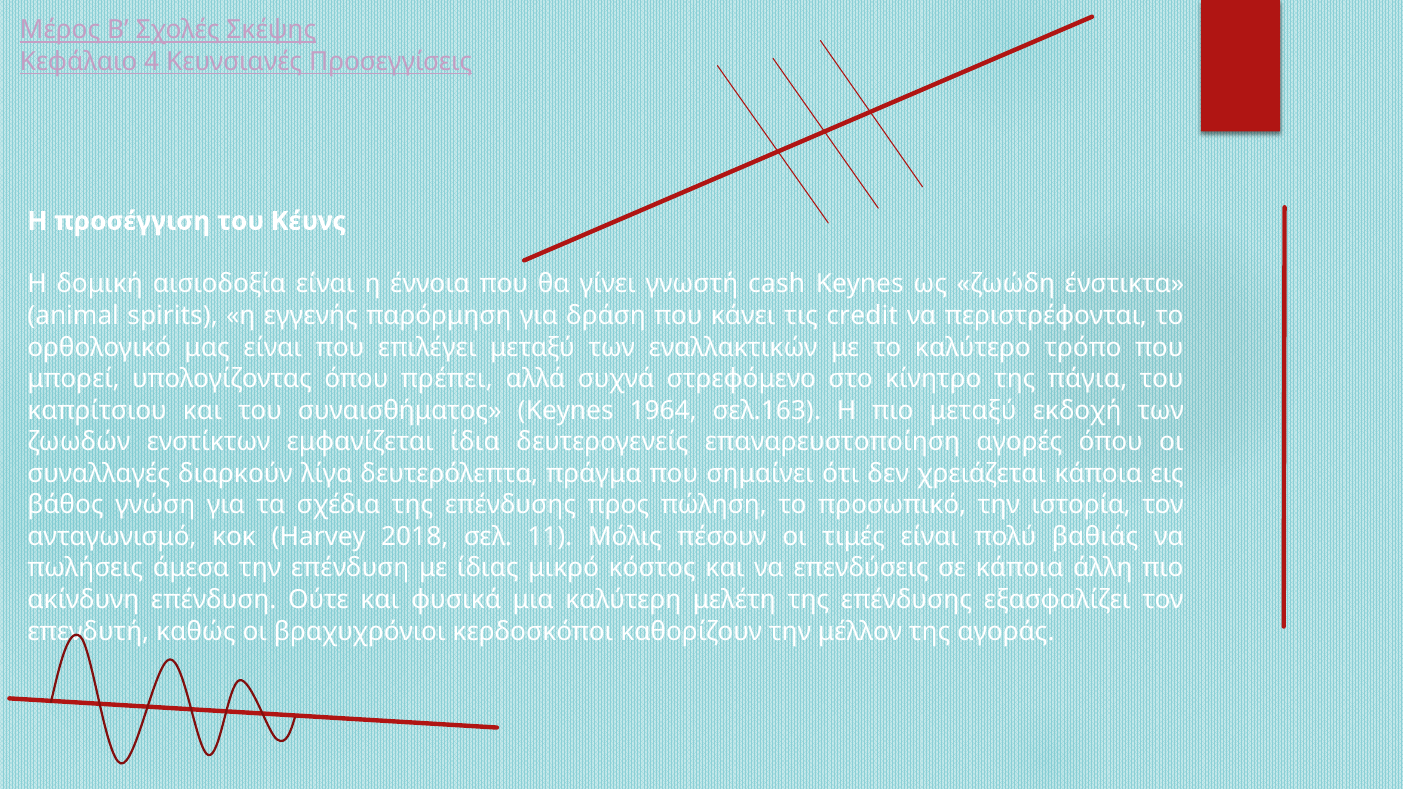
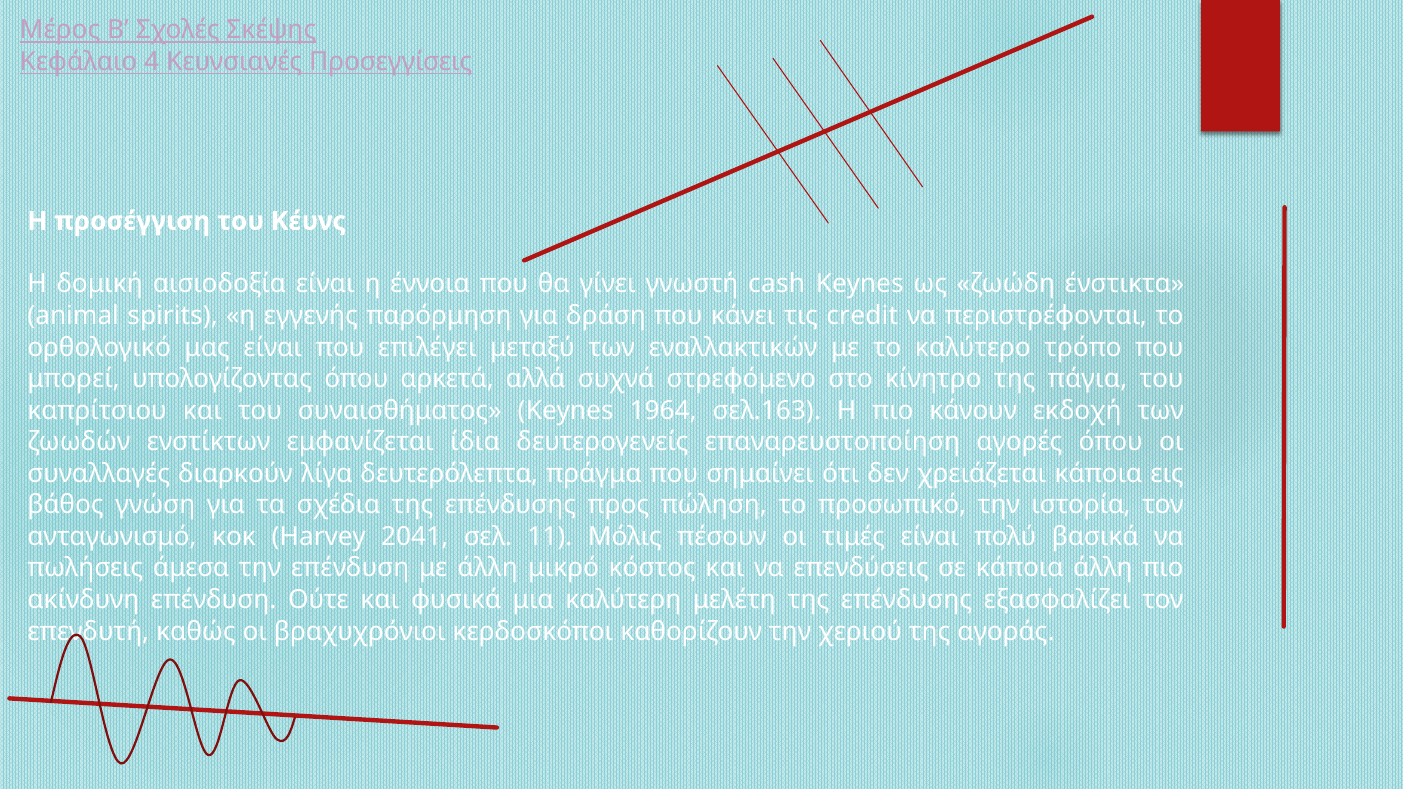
πρέπει: πρέπει -> αρκετά
πιο μεταξύ: μεταξύ -> κάνουν
2018: 2018 -> 2041
βαθιάς: βαθιάς -> βασικά
με ίδιας: ίδιας -> άλλη
μέλλον: μέλλον -> χεριού
